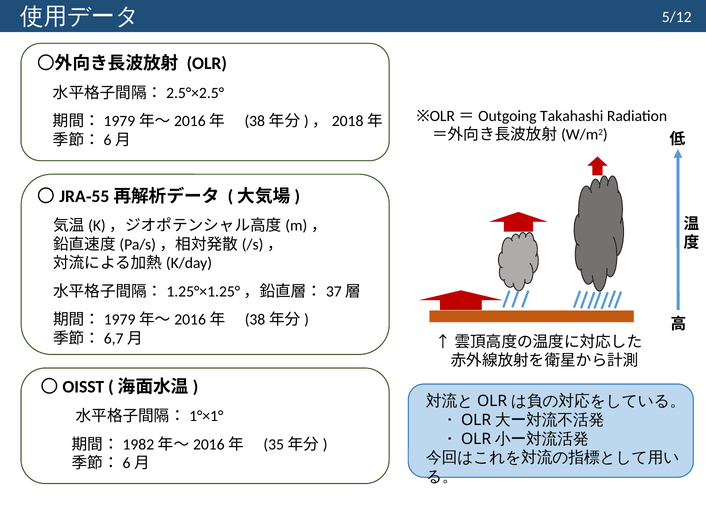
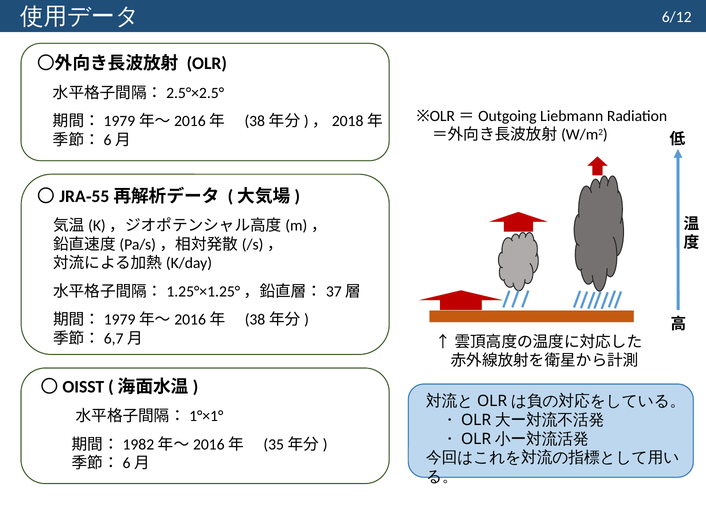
5/12: 5/12 -> 6/12
Takahashi: Takahashi -> Liebmann
